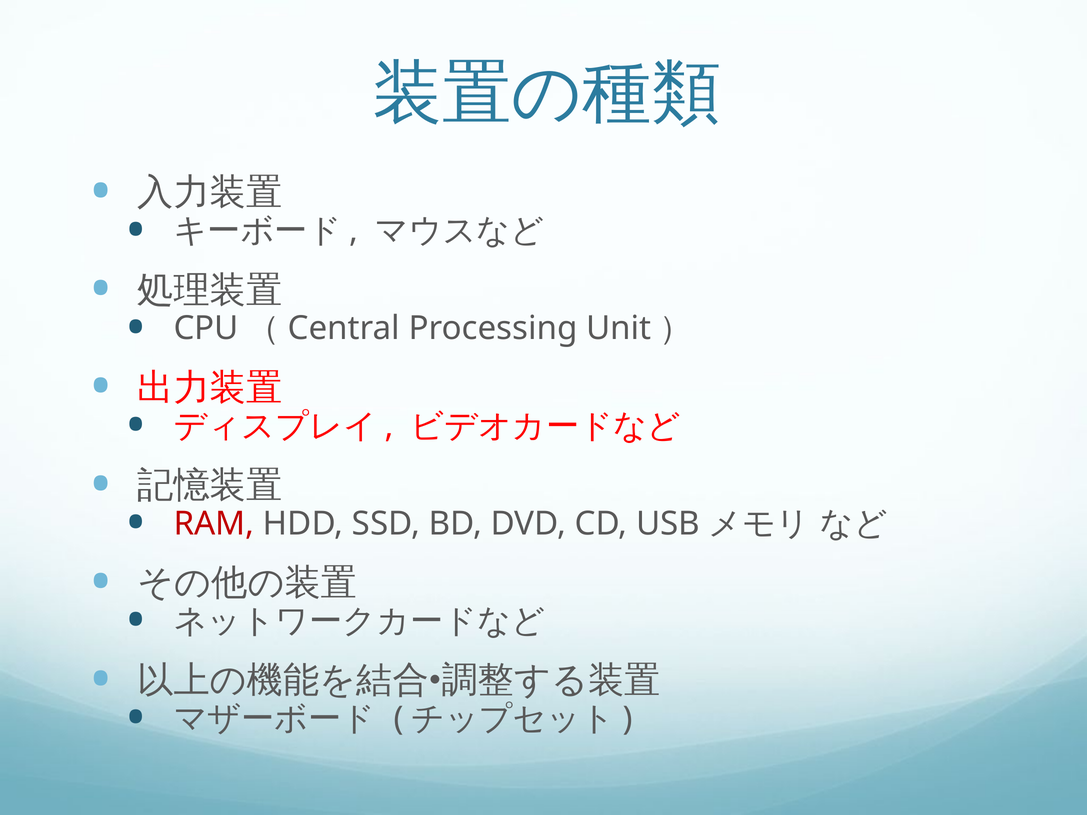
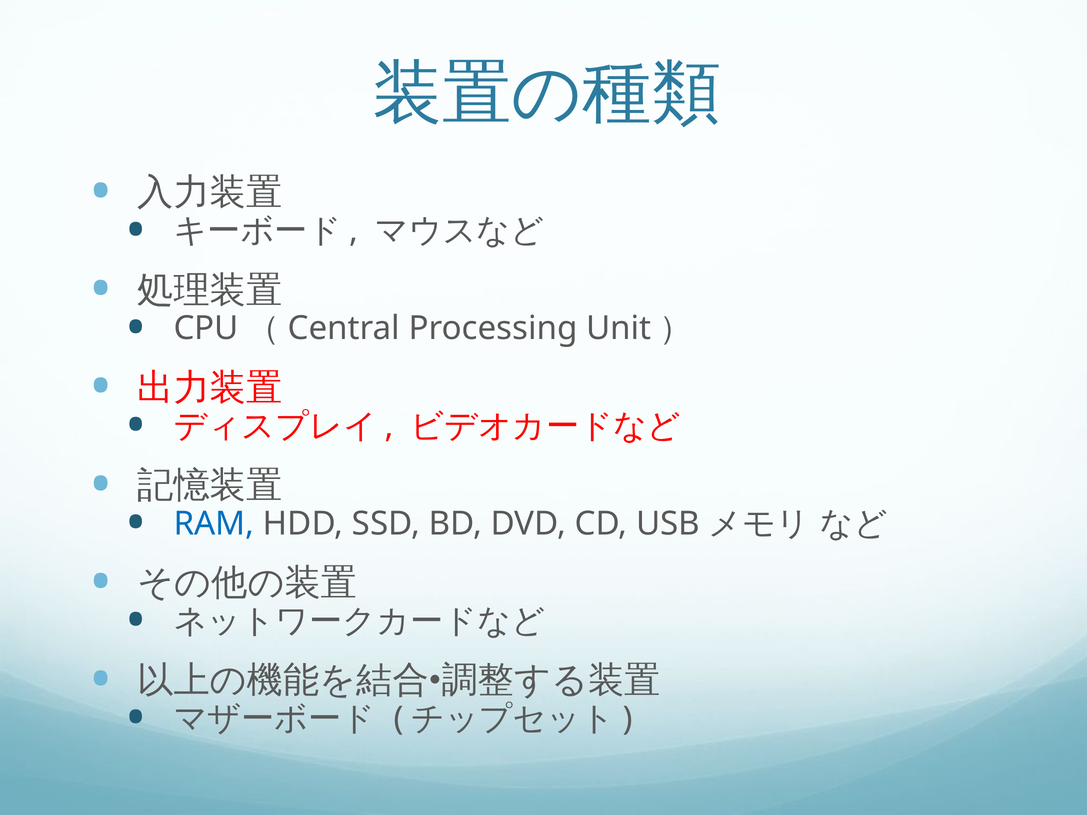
RAM colour: red -> blue
